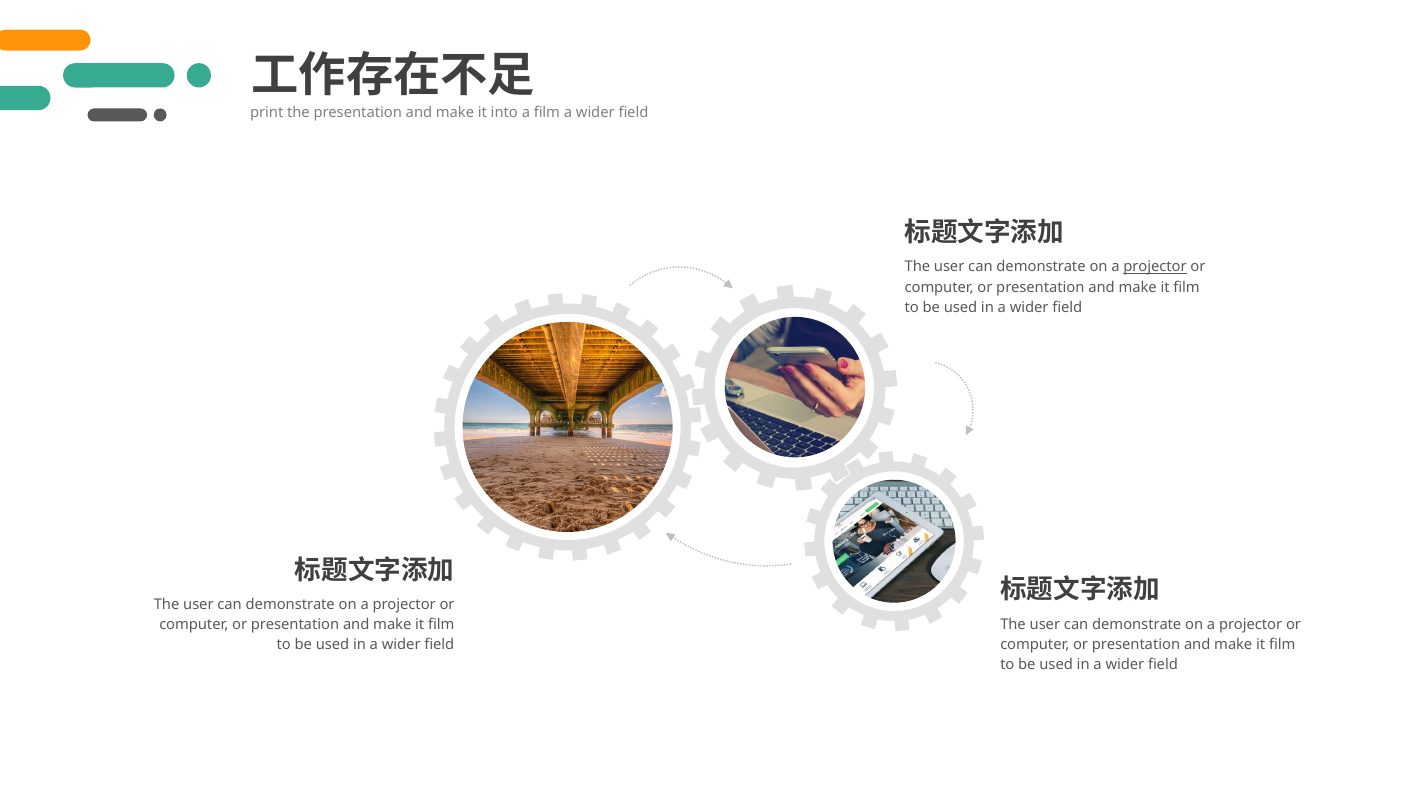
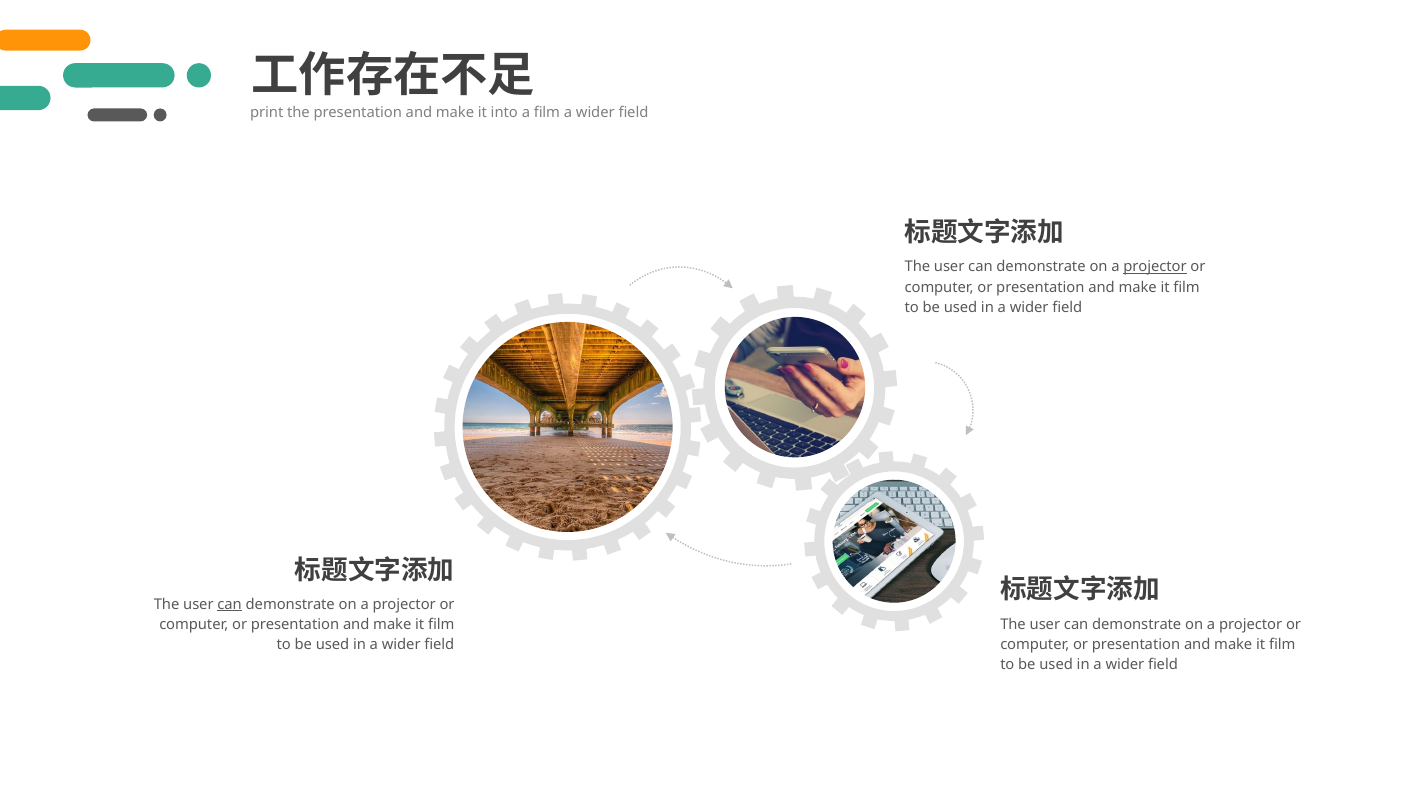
can at (230, 604) underline: none -> present
